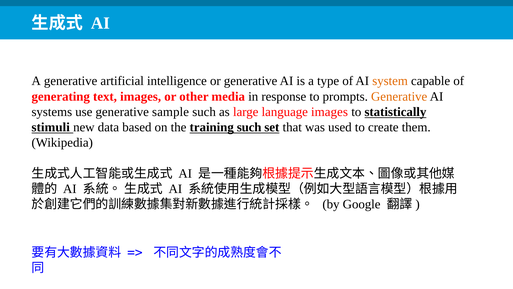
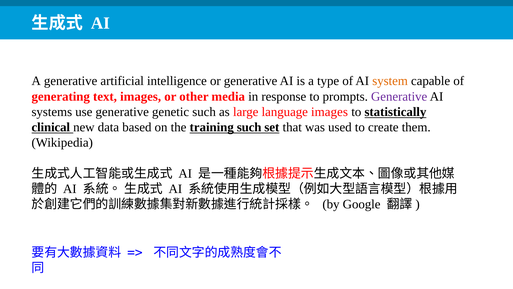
Generative at (399, 96) colour: orange -> purple
sample: sample -> genetic
stimuli: stimuli -> clinical
